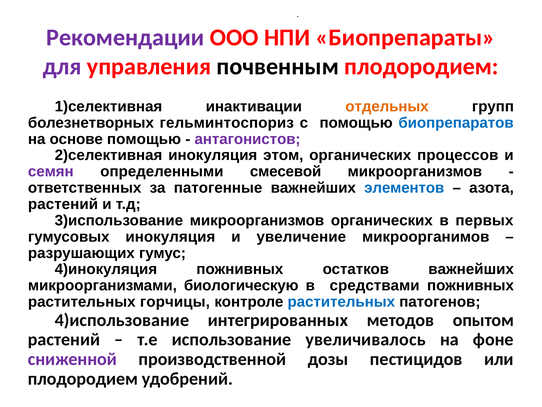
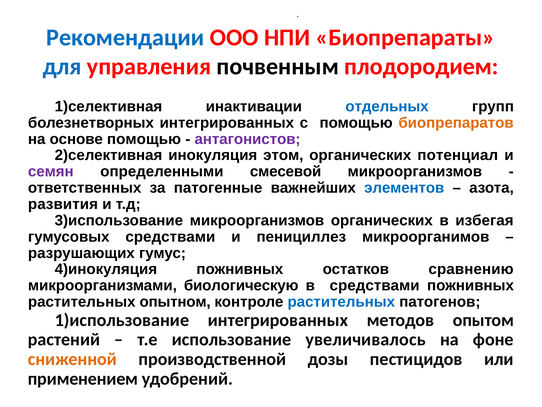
Рекомендации colour: purple -> blue
для colour: purple -> blue
отдельных colour: orange -> blue
болезнетворных гельминтоспориз: гельминтоспориз -> интегрированных
биопрепаратов colour: blue -> orange
процессов: процессов -> потенциал
растений at (63, 204): растений -> развития
первых: первых -> избегая
гумусовых инокуляция: инокуляция -> средствами
увеличение: увеличение -> пенициллез
остатков важнейших: важнейших -> сравнению
горчицы: горчицы -> опытном
4)использование: 4)использование -> 1)использование
сниженной colour: purple -> orange
плодородием at (83, 378): плодородием -> применением
